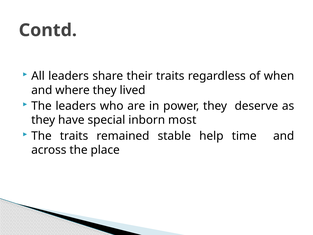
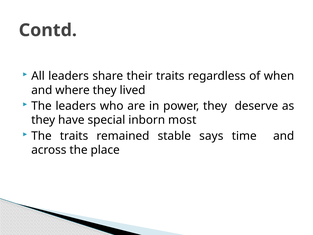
help: help -> says
